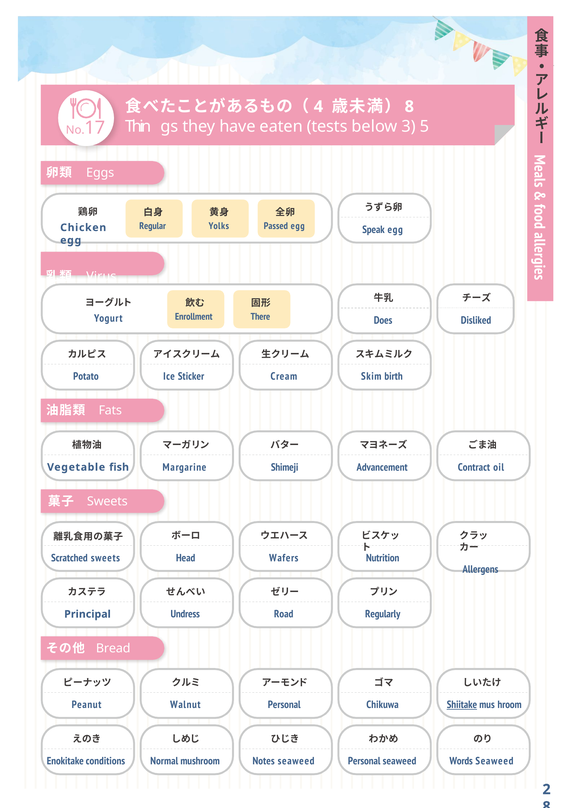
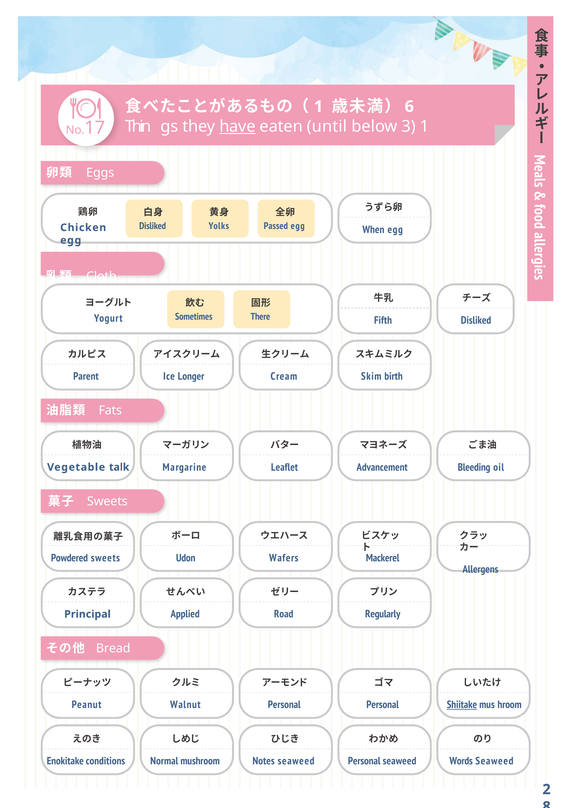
4 at (318, 107): 4 -> 1
8 at (409, 107): 8 -> 6
have underline: none -> present
tests: tests -> until
3 5: 5 -> 1
Regular at (153, 226): Regular -> Disliked
Speak: Speak -> When
Virus: Virus -> Cloth
Enrollment: Enrollment -> Sometimes
Does: Does -> Fifth
Potato: Potato -> Parent
Sticker: Sticker -> Longer
Shimeji: Shimeji -> Leaflet
Contract: Contract -> Bleeding
fish: fish -> talk
Scratched: Scratched -> Powdered
Head: Head -> Udon
Nutrition: Nutrition -> Mackerel
Undress: Undress -> Applied
Chikuwa at (383, 705): Chikuwa -> Personal
